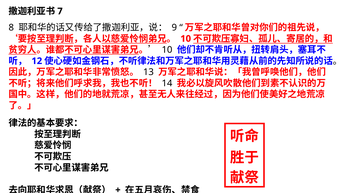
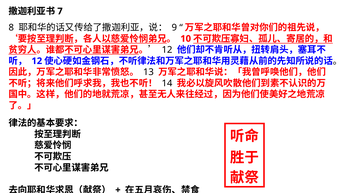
10 at (167, 50): 10 -> 12
